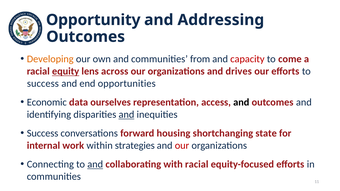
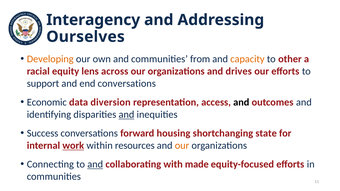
Opportunity: Opportunity -> Interagency
Outcomes at (86, 37): Outcomes -> Ourselves
capacity colour: red -> orange
come: come -> other
equity underline: present -> none
success at (43, 84): success -> support
end opportunities: opportunities -> conversations
ourselves: ourselves -> diversion
work underline: none -> present
strategies: strategies -> resources
our at (182, 146) colour: red -> orange
with racial: racial -> made
